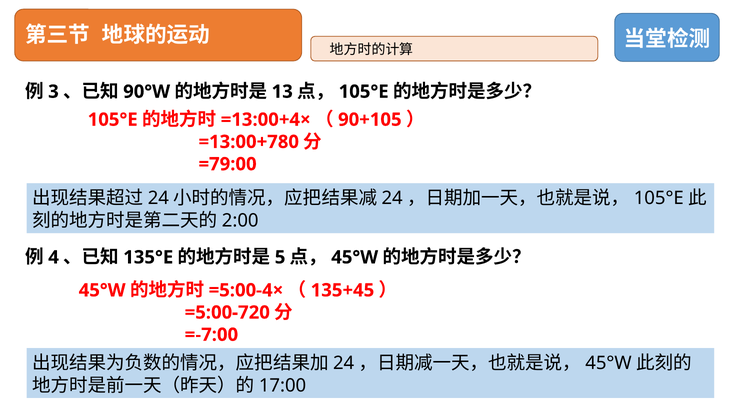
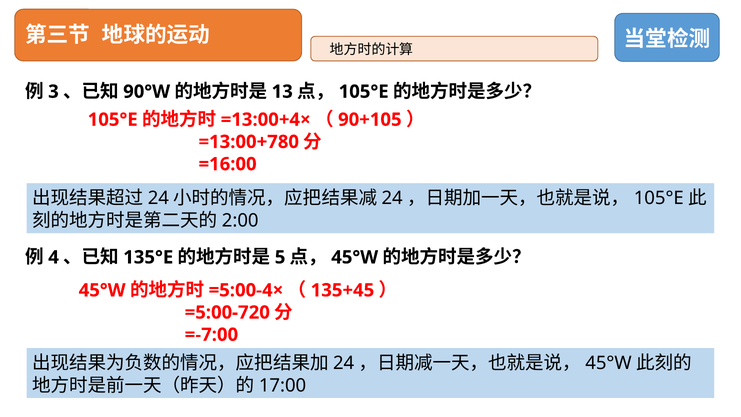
=79:00: =79:00 -> =16:00
